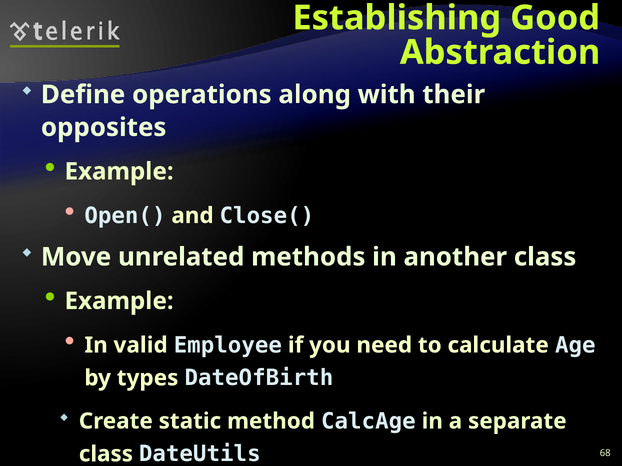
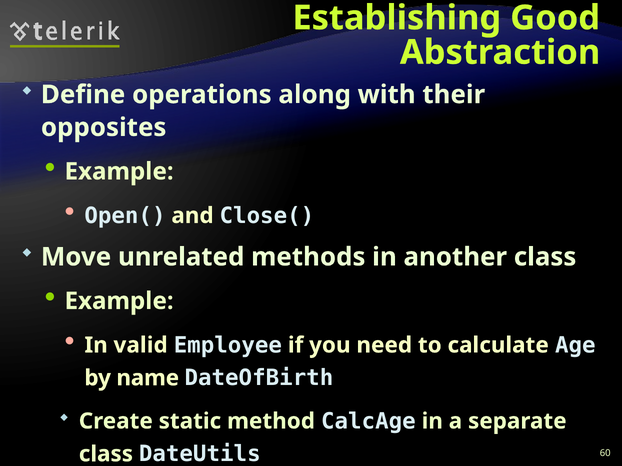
types: types -> name
68: 68 -> 60
